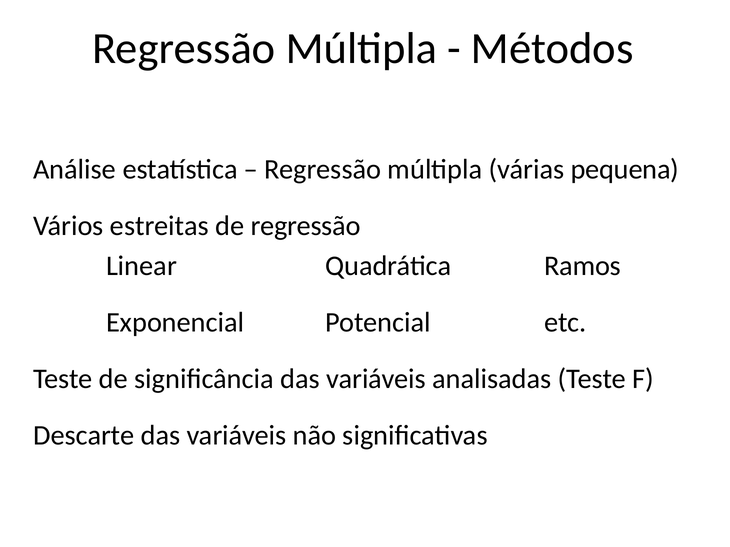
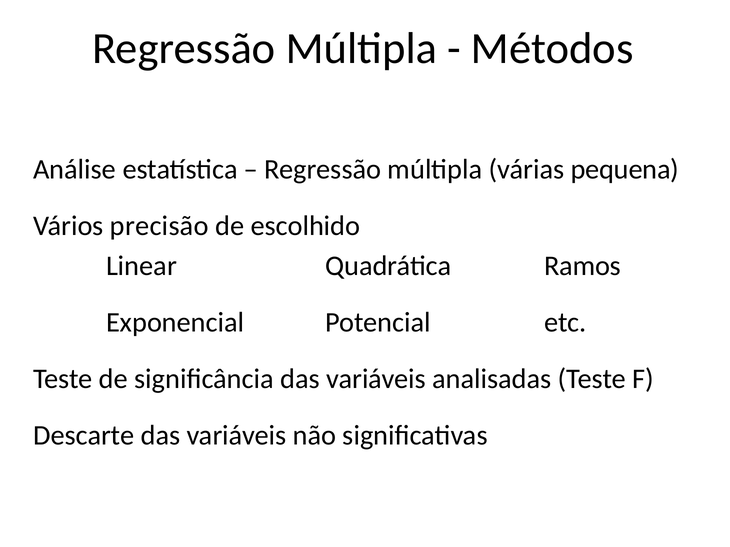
estreitas: estreitas -> precisão
de regressão: regressão -> escolhido
